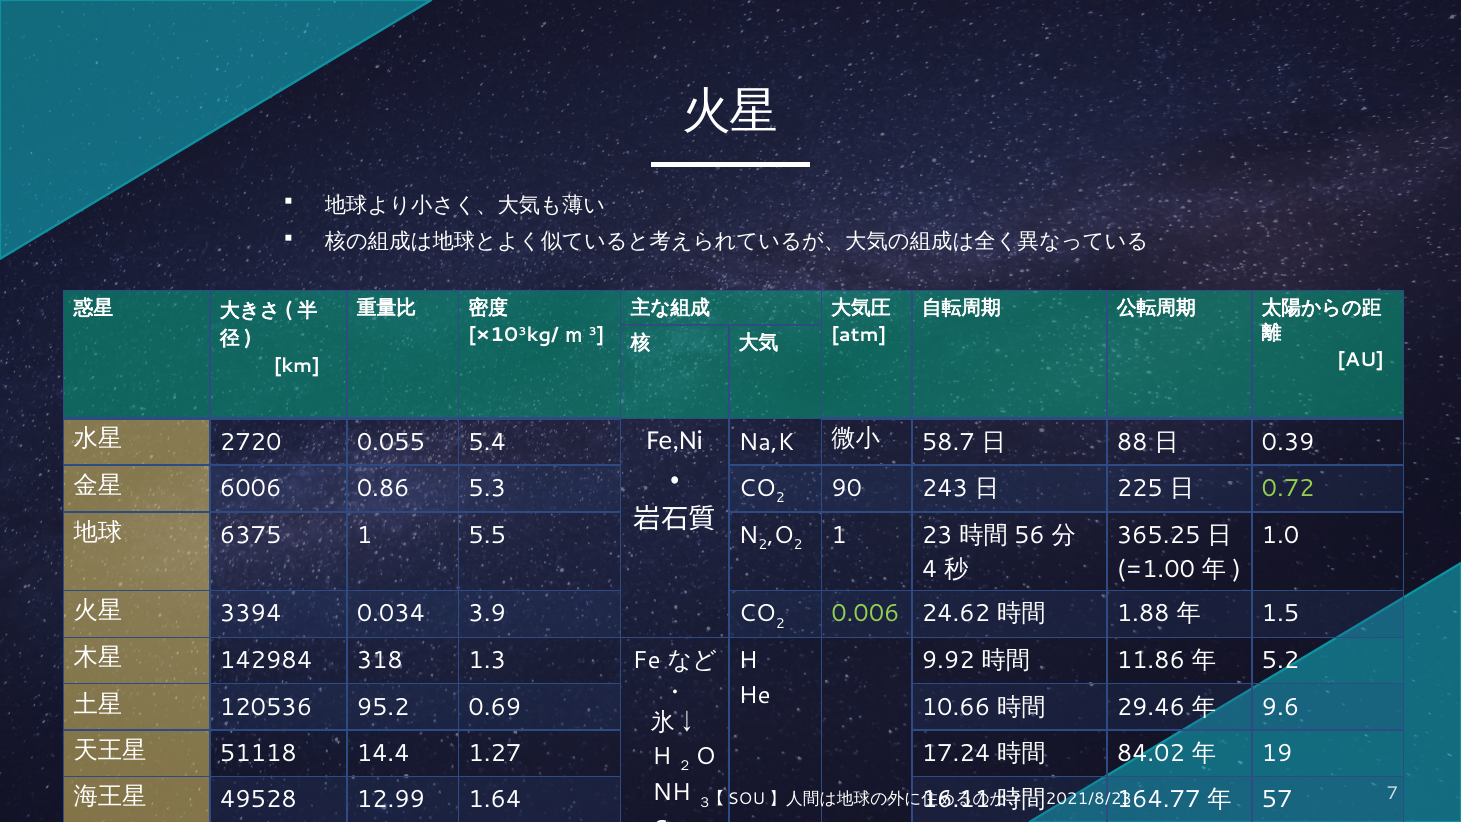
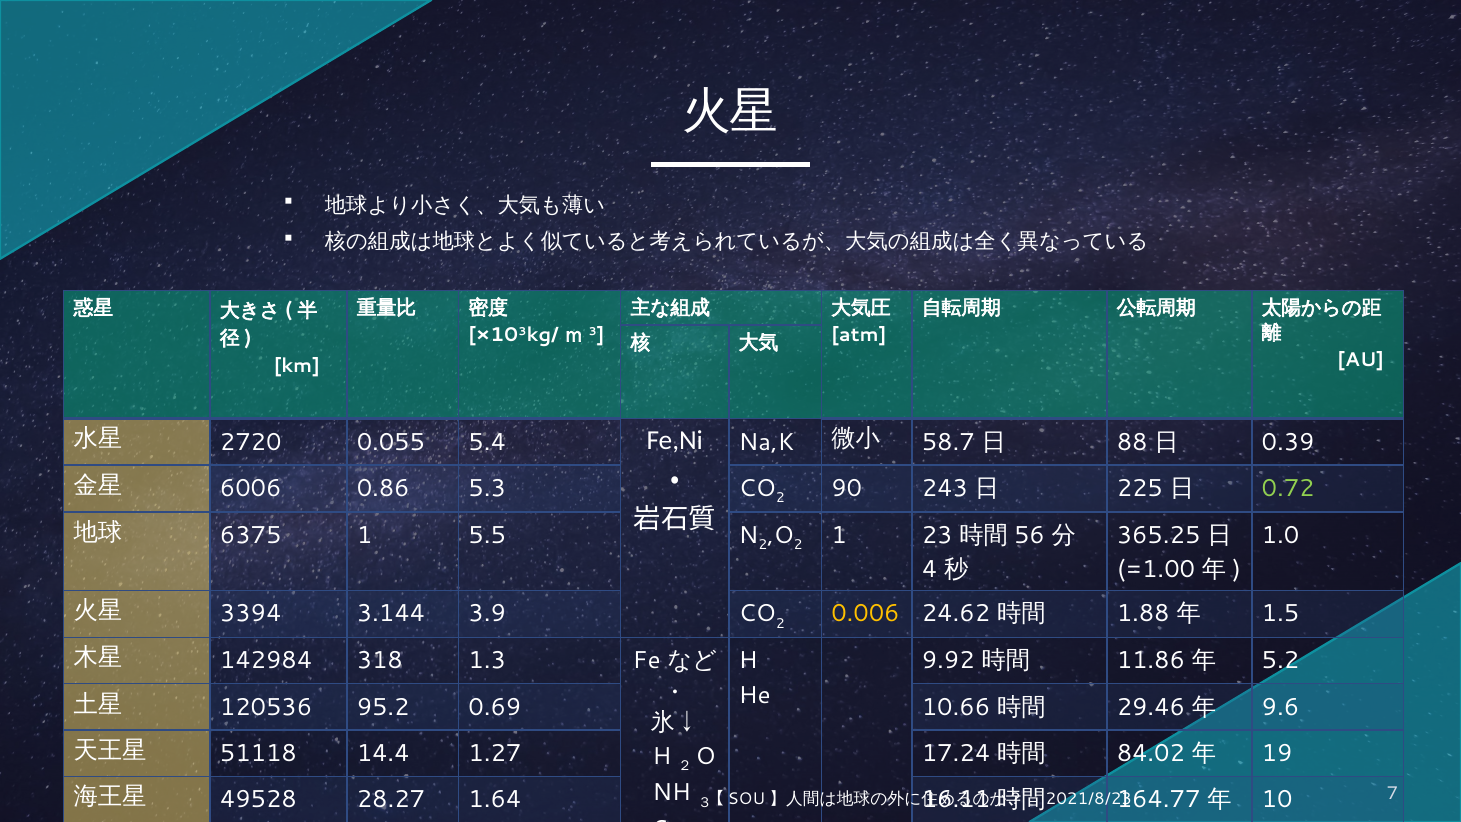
0.034: 0.034 -> 3.144
0.006 colour: light green -> yellow
12.99: 12.99 -> 28.27
57: 57 -> 10
